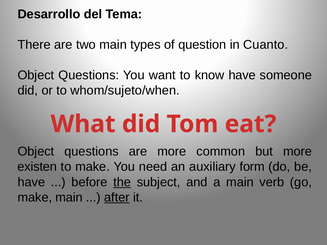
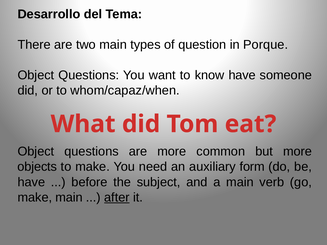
Cuanto: Cuanto -> Porque
whom/sujeto/when: whom/sujeto/when -> whom/capaz/when
existen: existen -> objects
the underline: present -> none
